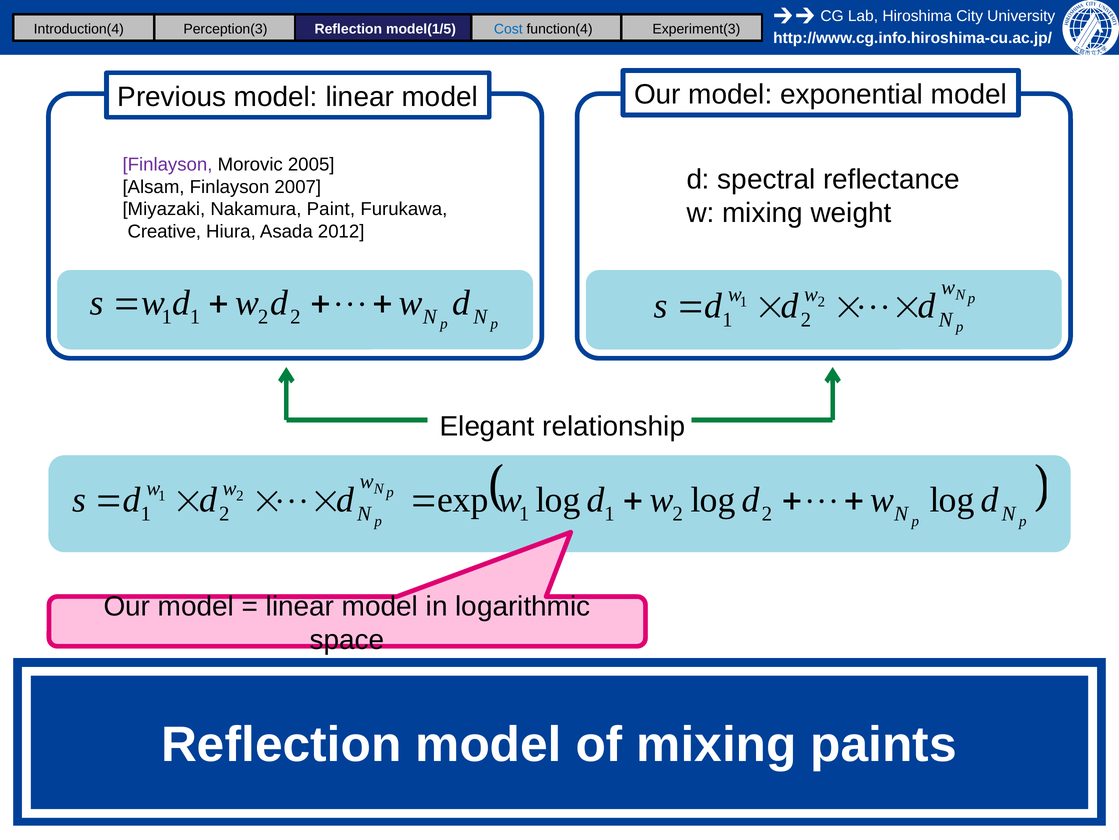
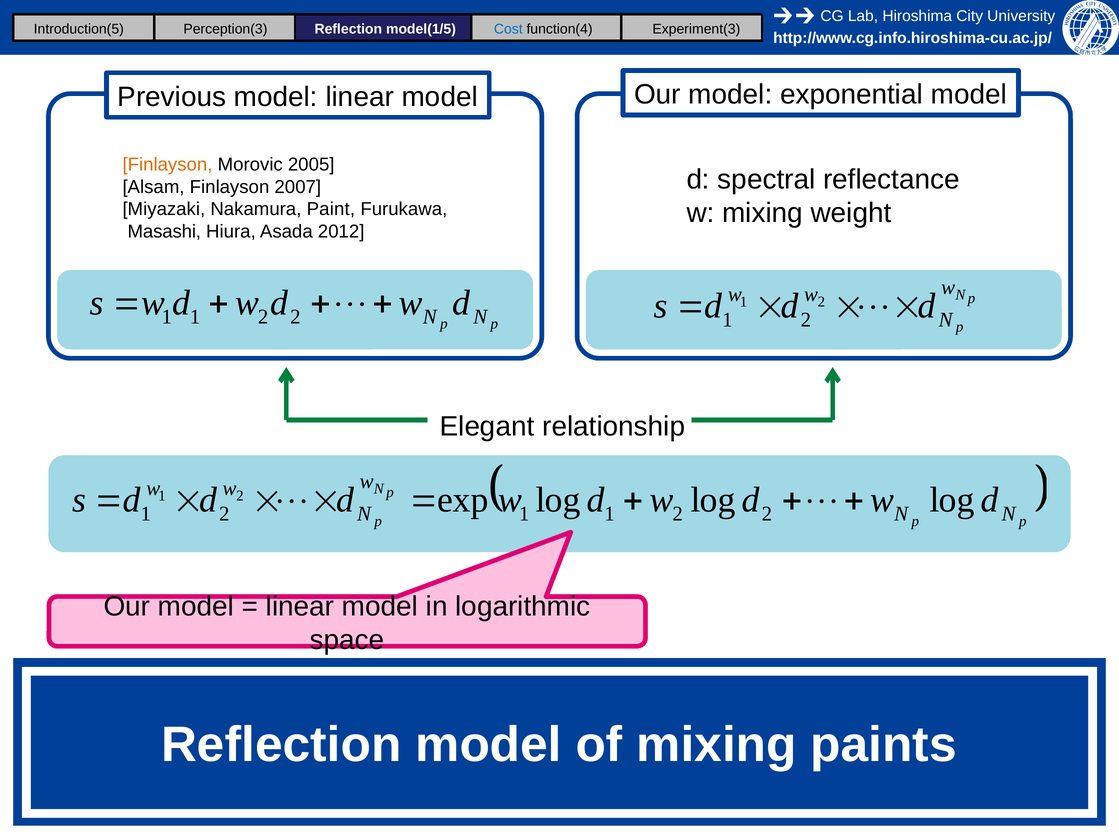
Introduction(4: Introduction(4 -> Introduction(5
Finlayson at (167, 164) colour: purple -> orange
Creative: Creative -> Masashi
